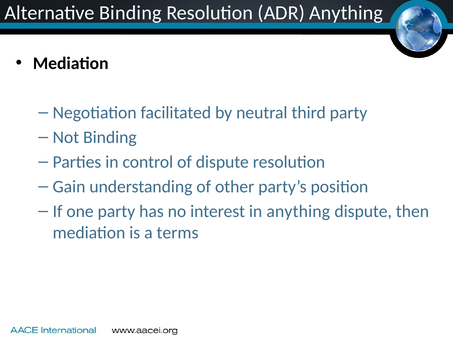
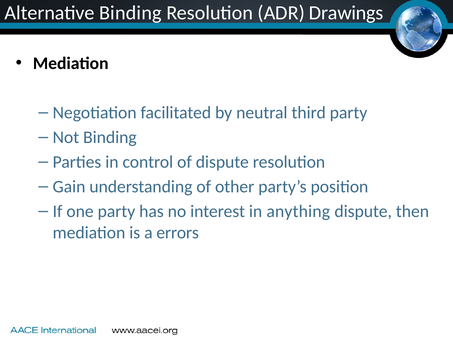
ADR Anything: Anything -> Drawings
terms: terms -> errors
